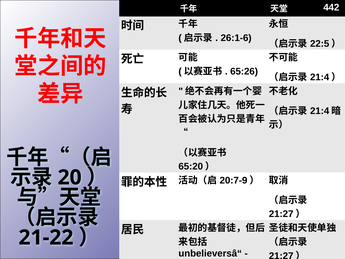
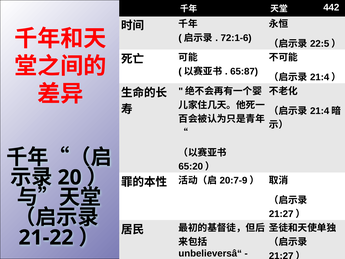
26:1-6: 26:1-6 -> 72:1-6
65:26: 65:26 -> 65:87
